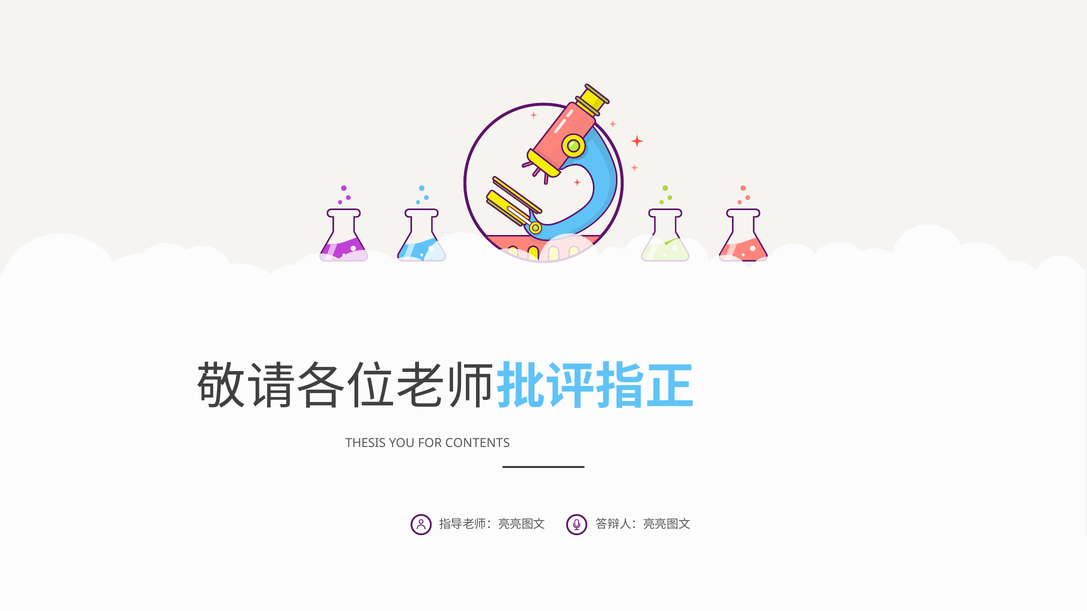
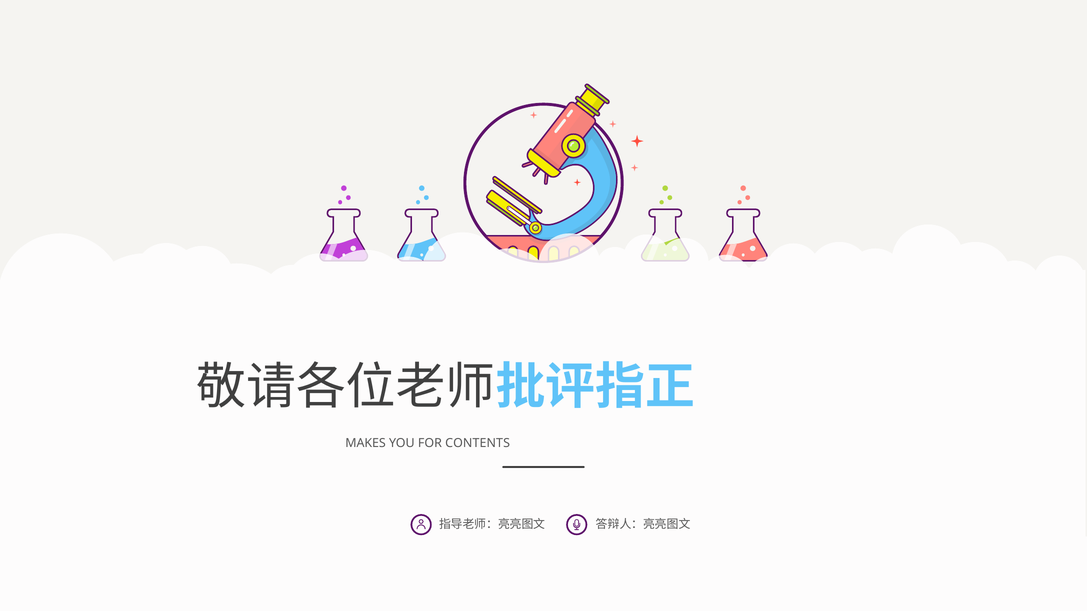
THESIS: THESIS -> MAKES
